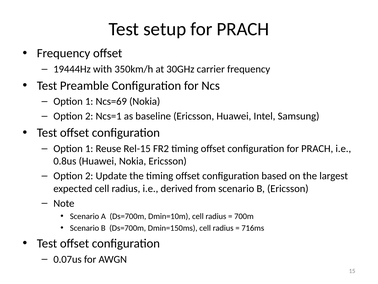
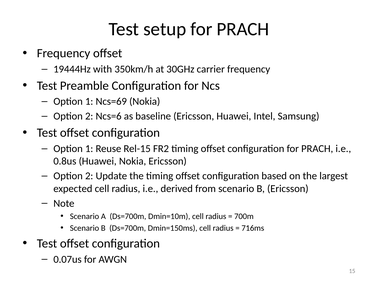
Ncs=1: Ncs=1 -> Ncs=6
